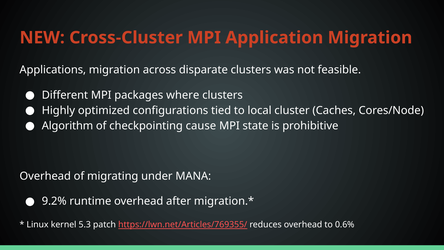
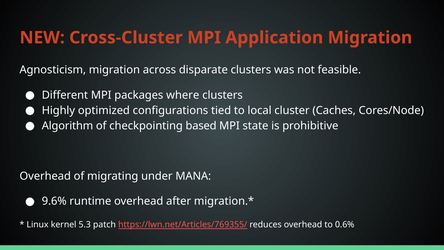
Applications: Applications -> Agnosticism
cause: cause -> based
9.2%: 9.2% -> 9.6%
